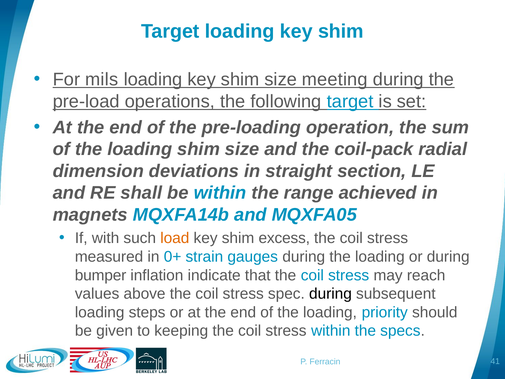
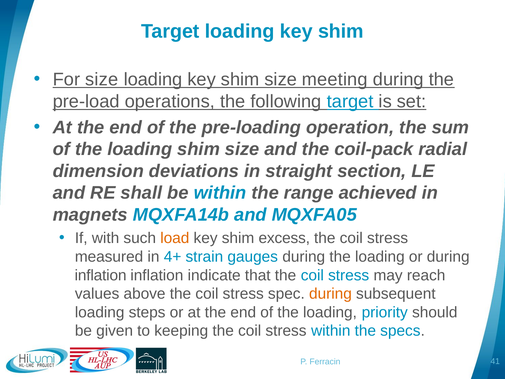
For mils: mils -> size
0+: 0+ -> 4+
bumper at (101, 275): bumper -> inflation
during at (330, 294) colour: black -> orange
